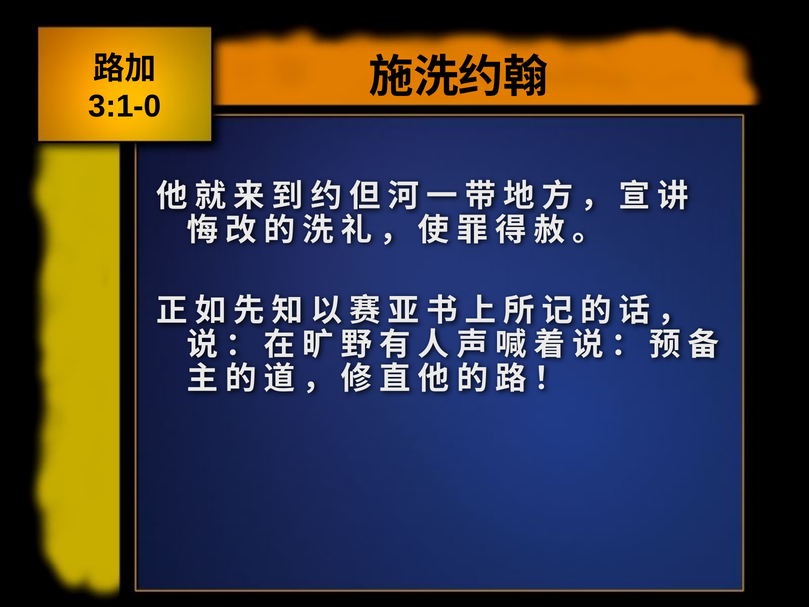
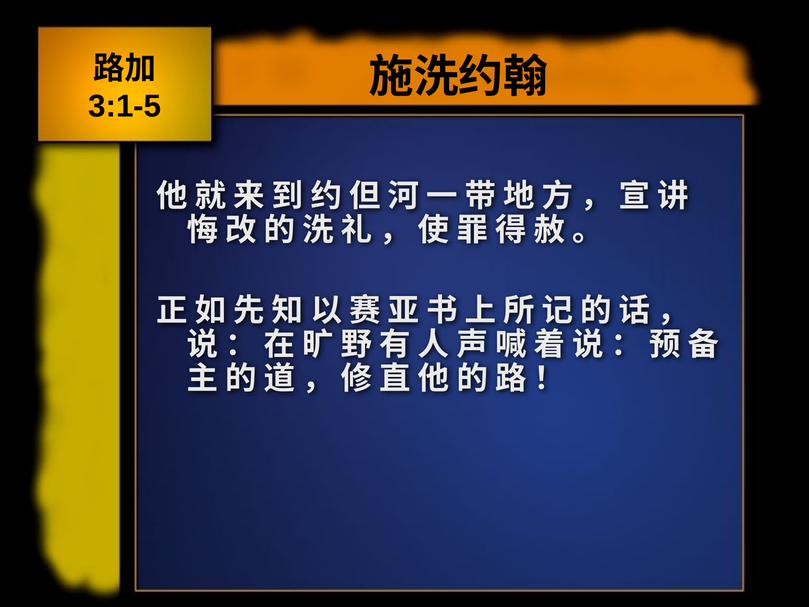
3:1-0: 3:1-0 -> 3:1-5
